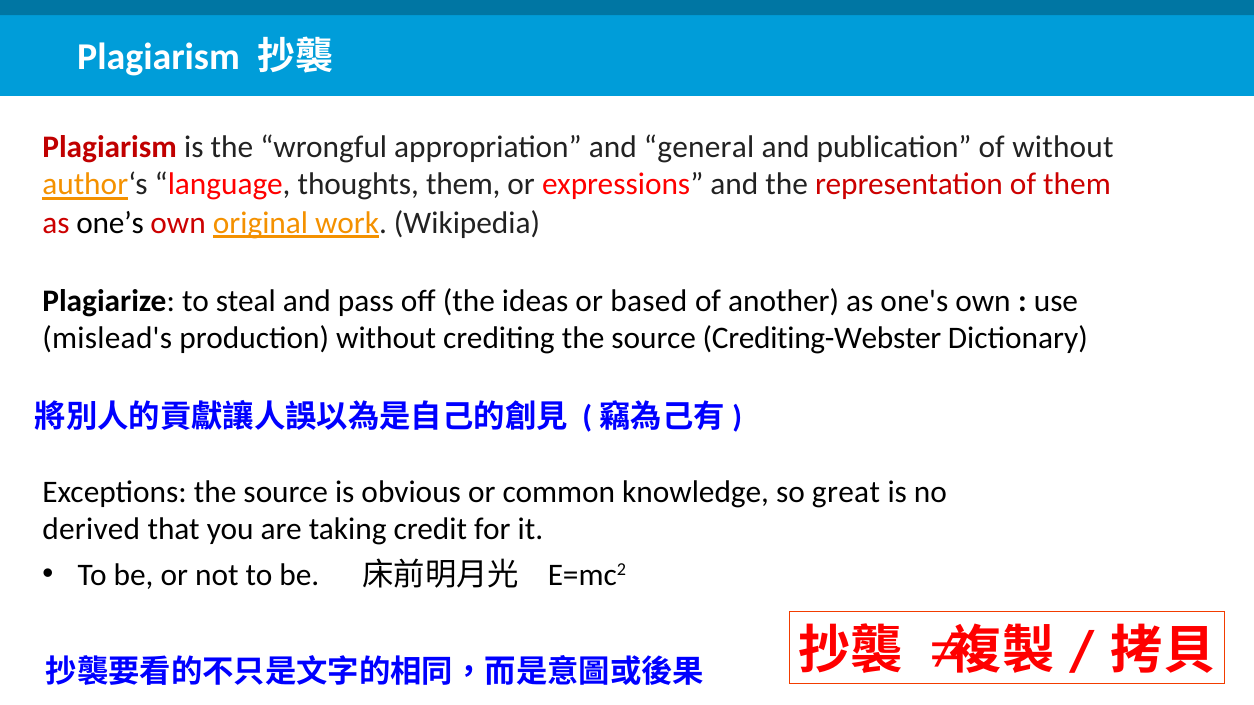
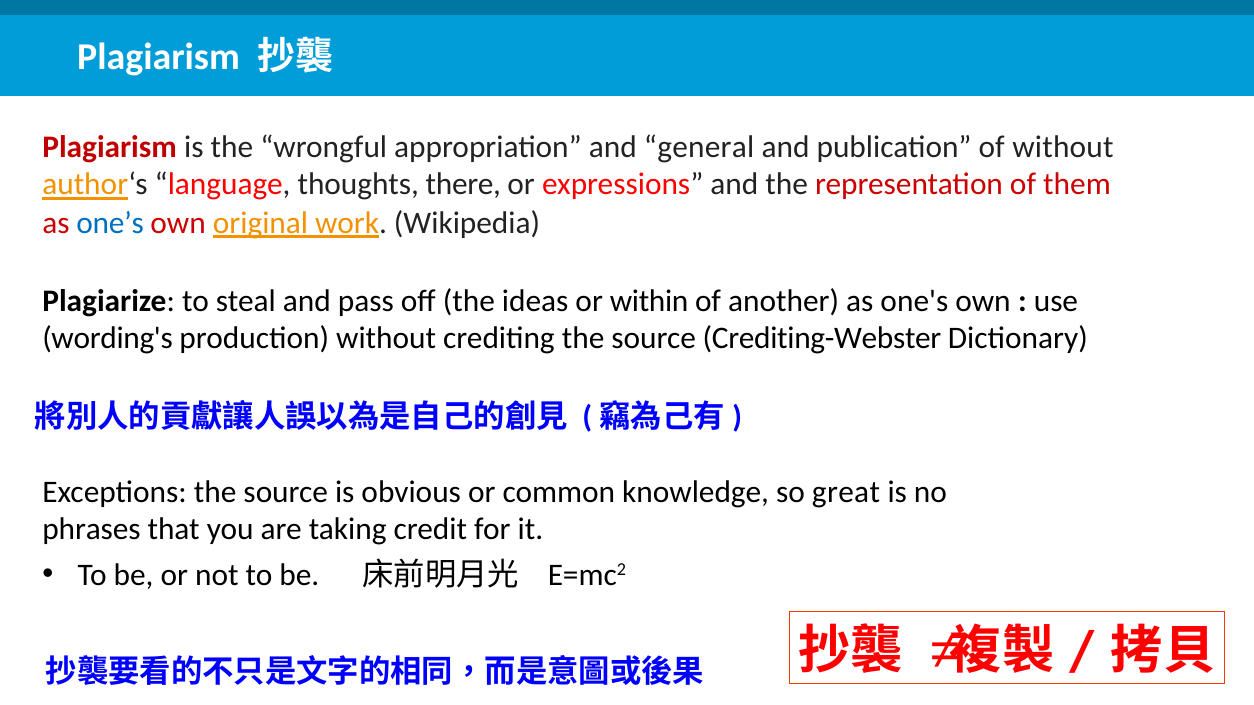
thoughts them: them -> there
one’s colour: black -> blue
based: based -> within
mislead's: mislead's -> wording's
derived: derived -> phrases
